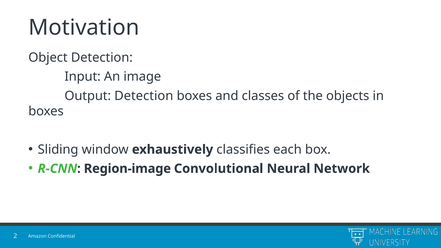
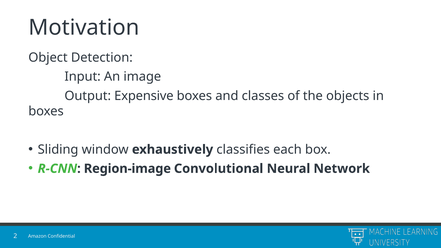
Output Detection: Detection -> Expensive
